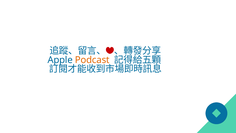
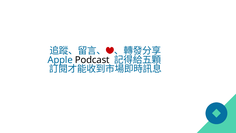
Podcast colour: orange -> black
